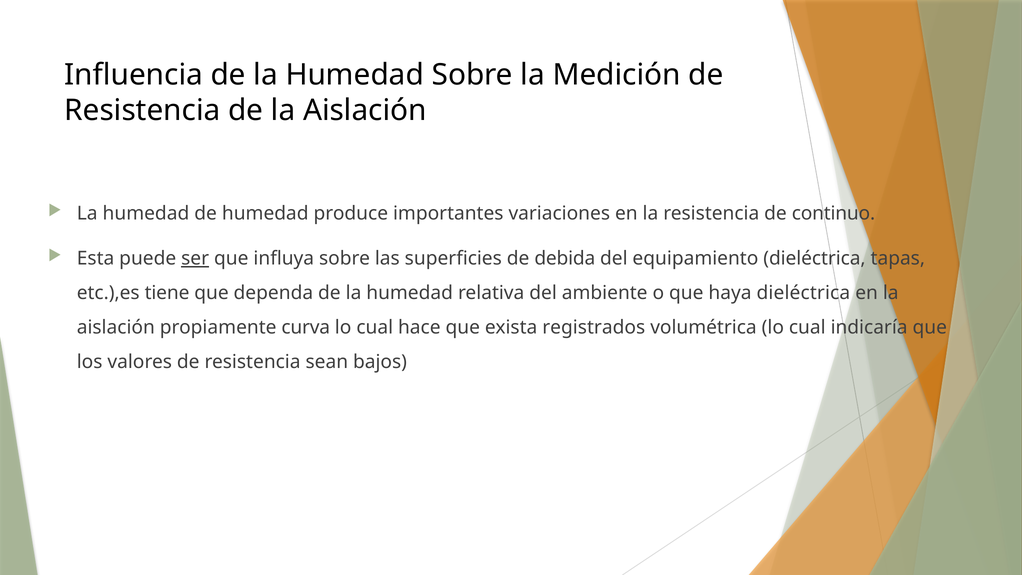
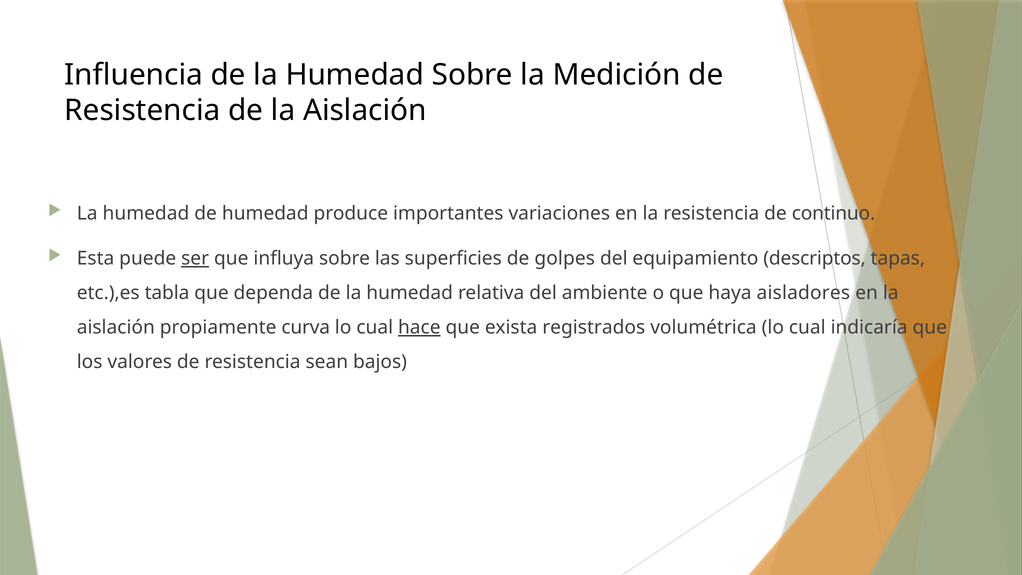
debida: debida -> golpes
equipamiento dieléctrica: dieléctrica -> descriptos
tiene: tiene -> tabla
haya dieléctrica: dieléctrica -> aisladores
hace underline: none -> present
